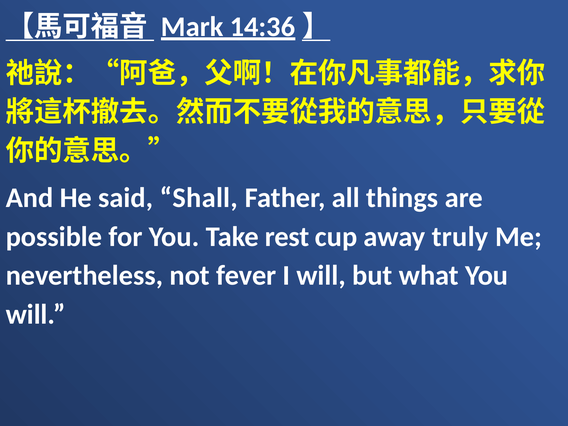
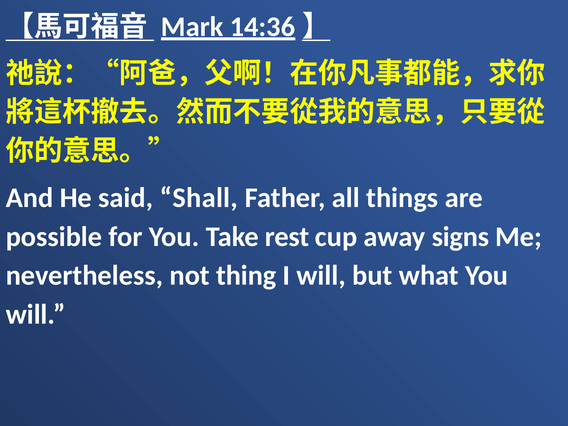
truly: truly -> signs
fever: fever -> thing
